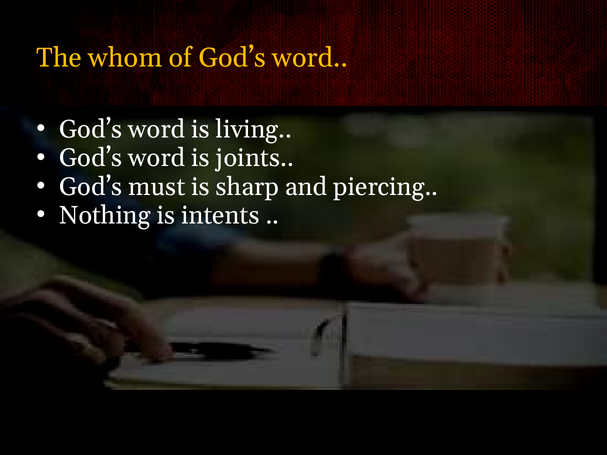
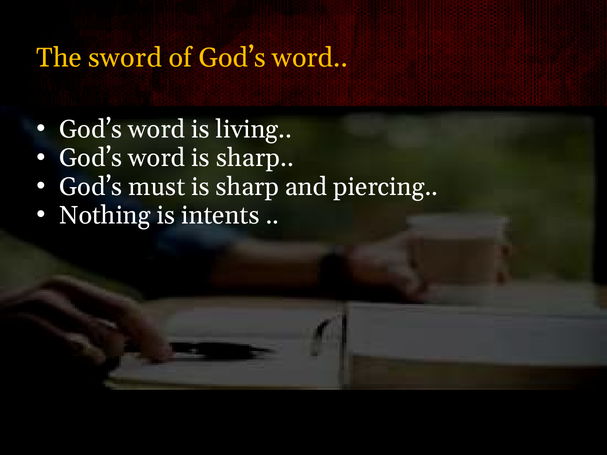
whom: whom -> sword
word is joints: joints -> sharp
